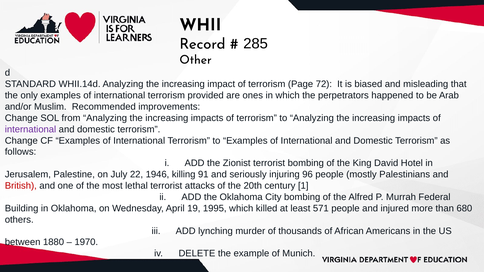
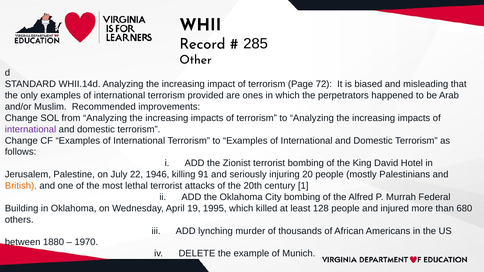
96: 96 -> 20
British colour: red -> orange
571: 571 -> 128
